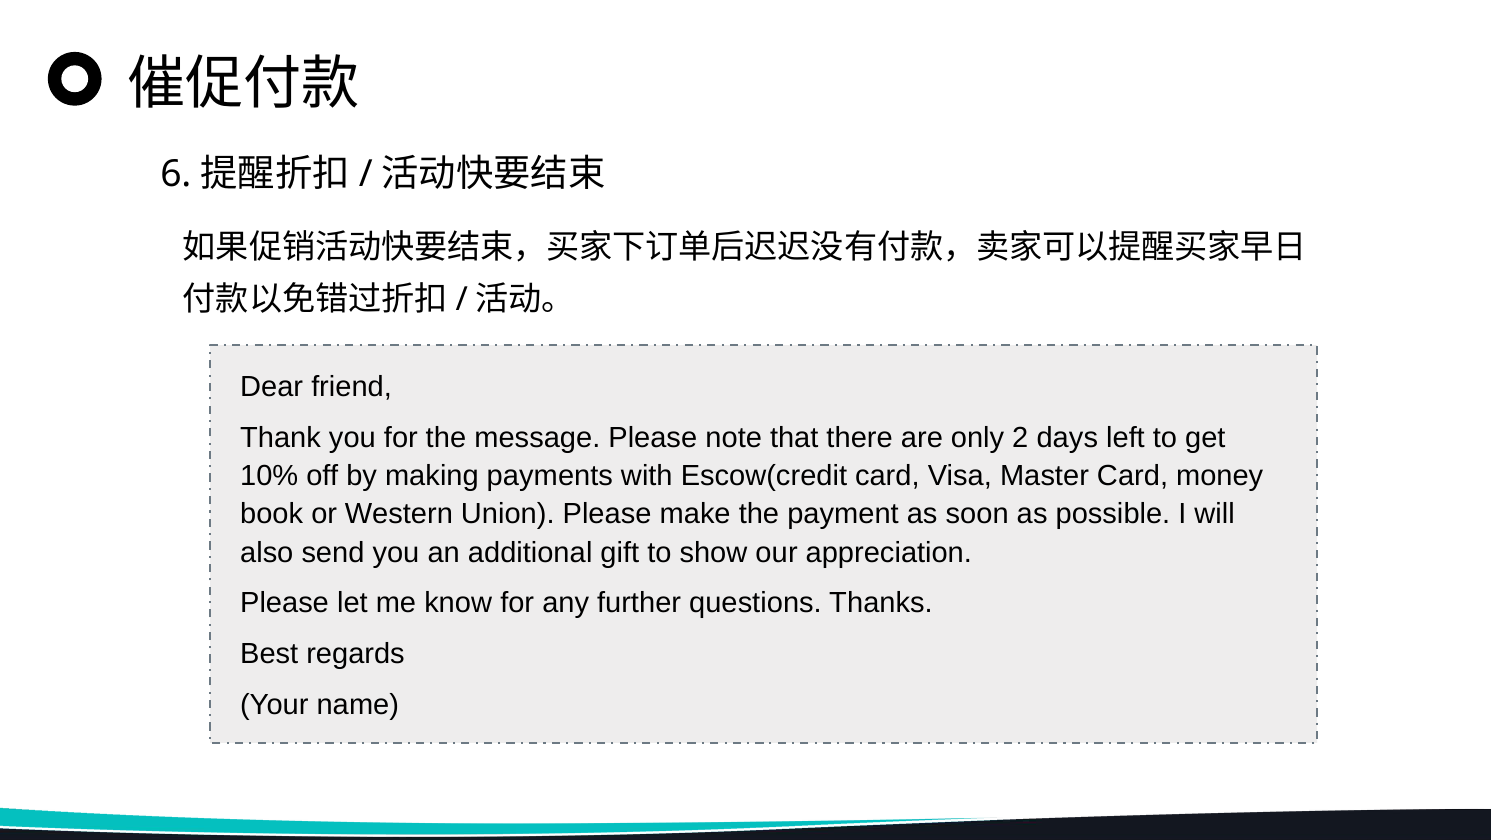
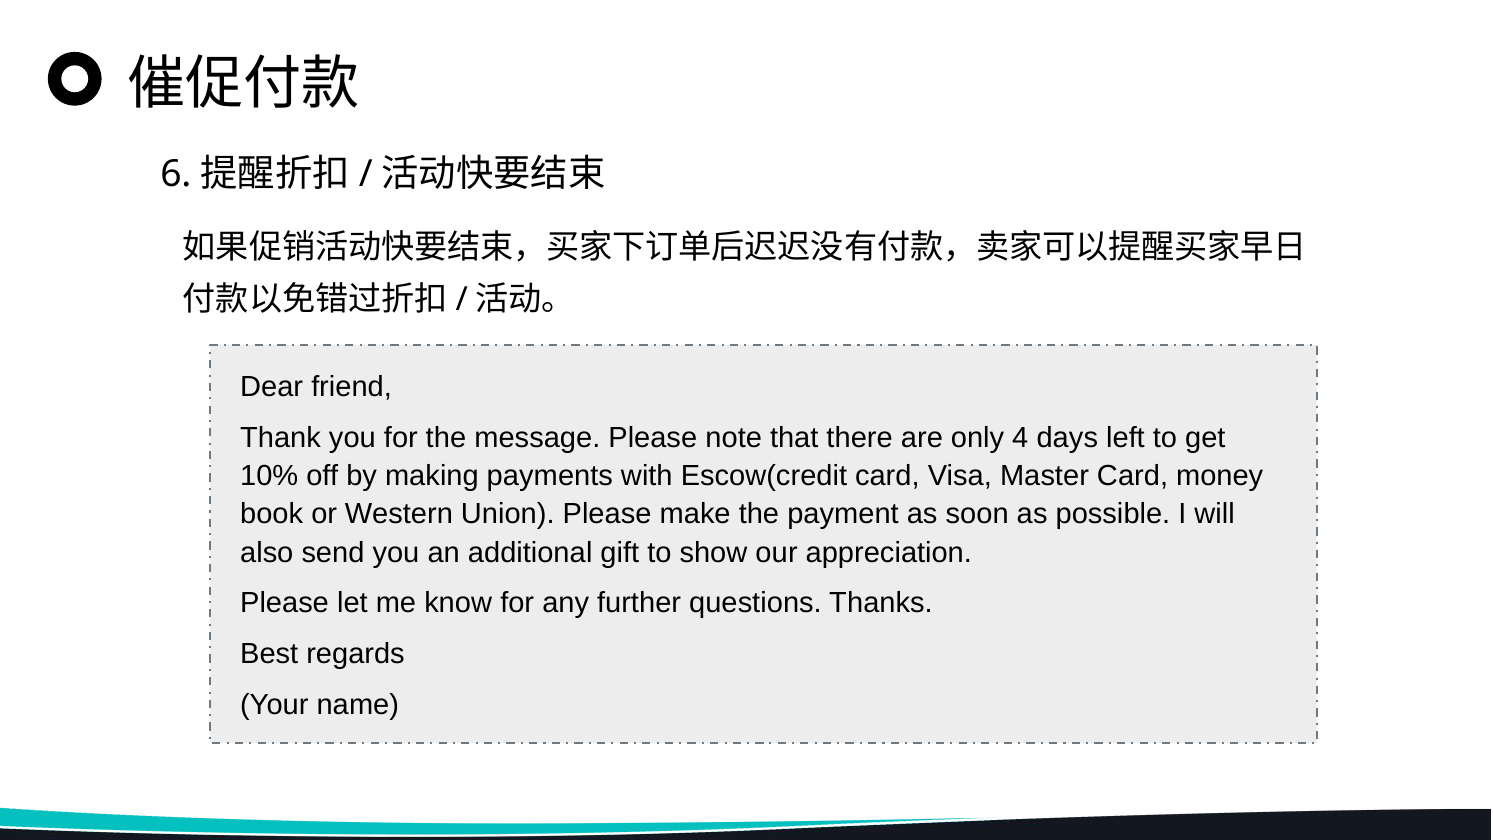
2: 2 -> 4
